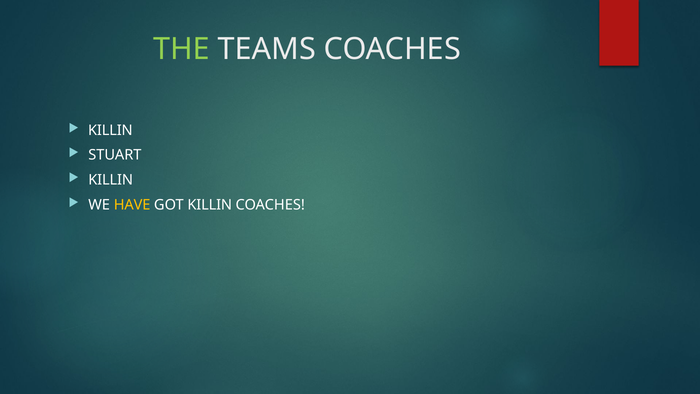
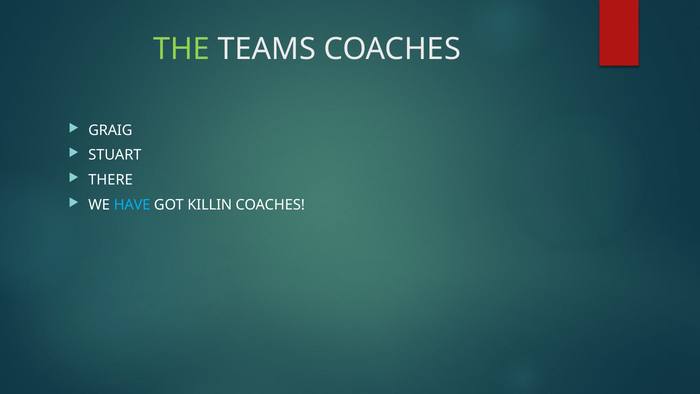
KILLIN at (110, 130): KILLIN -> GRAIG
KILLIN at (111, 180): KILLIN -> THERE
HAVE colour: yellow -> light blue
